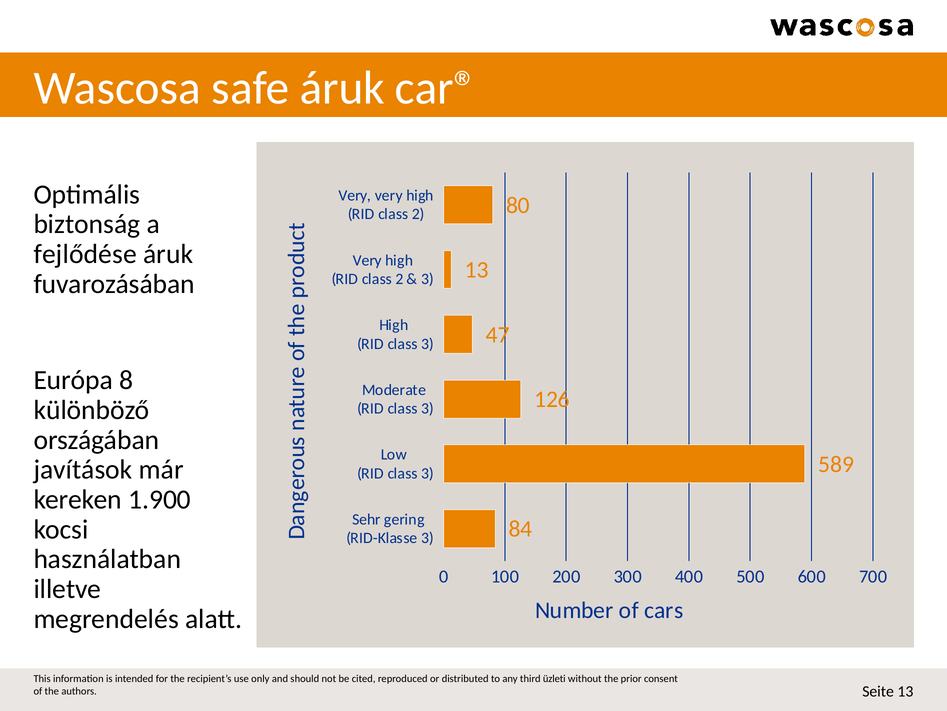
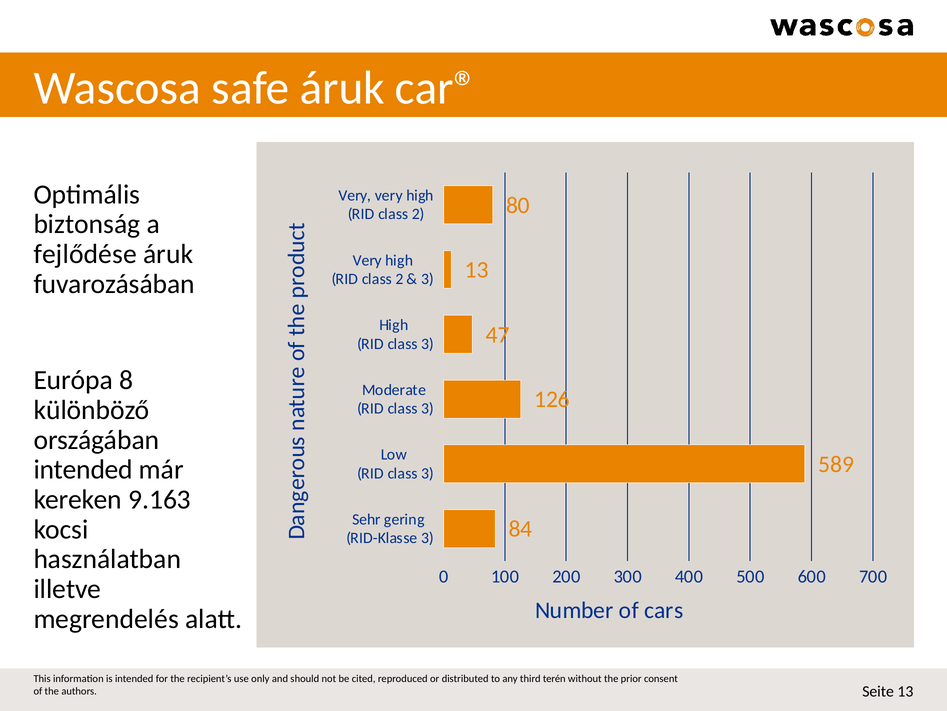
javítások at (83, 469): javítások -> intended
1.900: 1.900 -> 9.163
üzleti: üzleti -> terén
